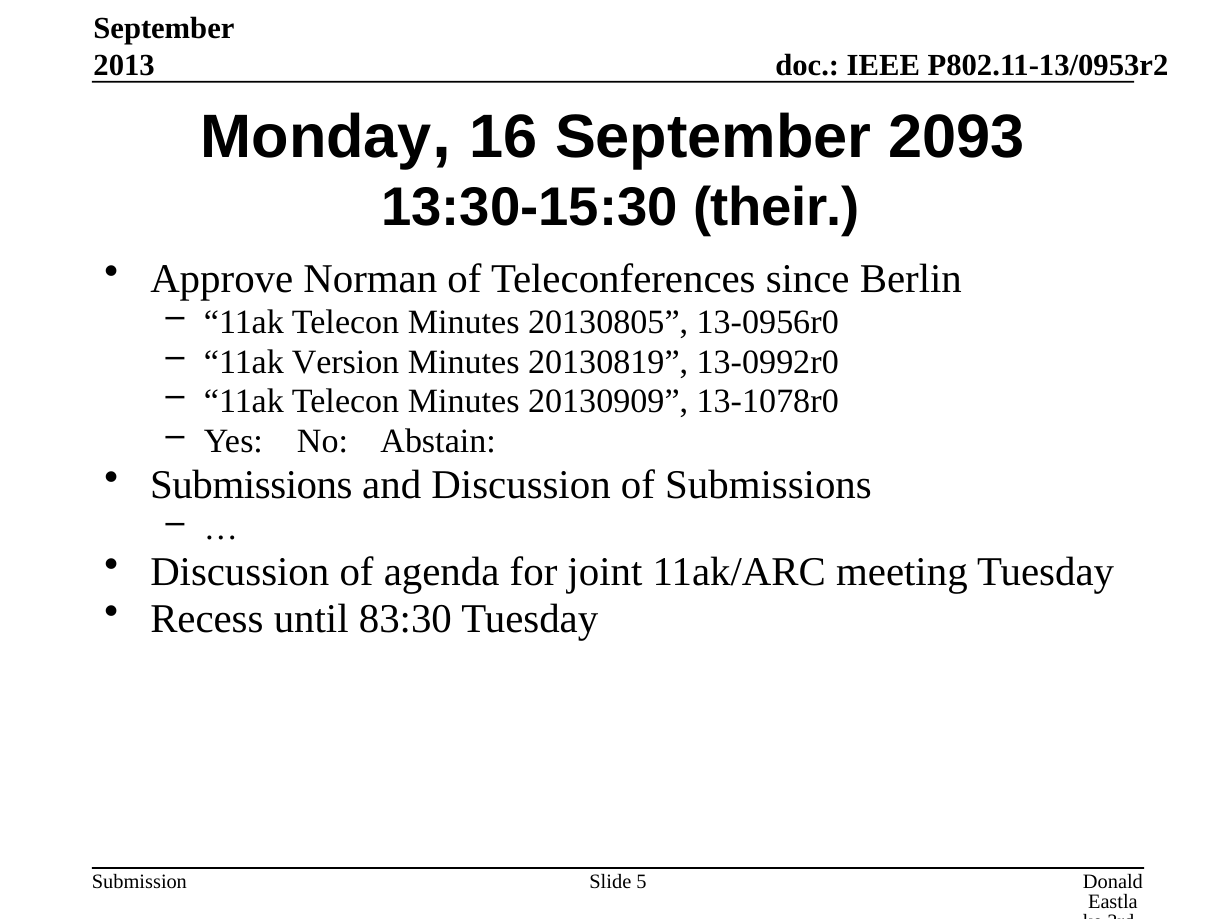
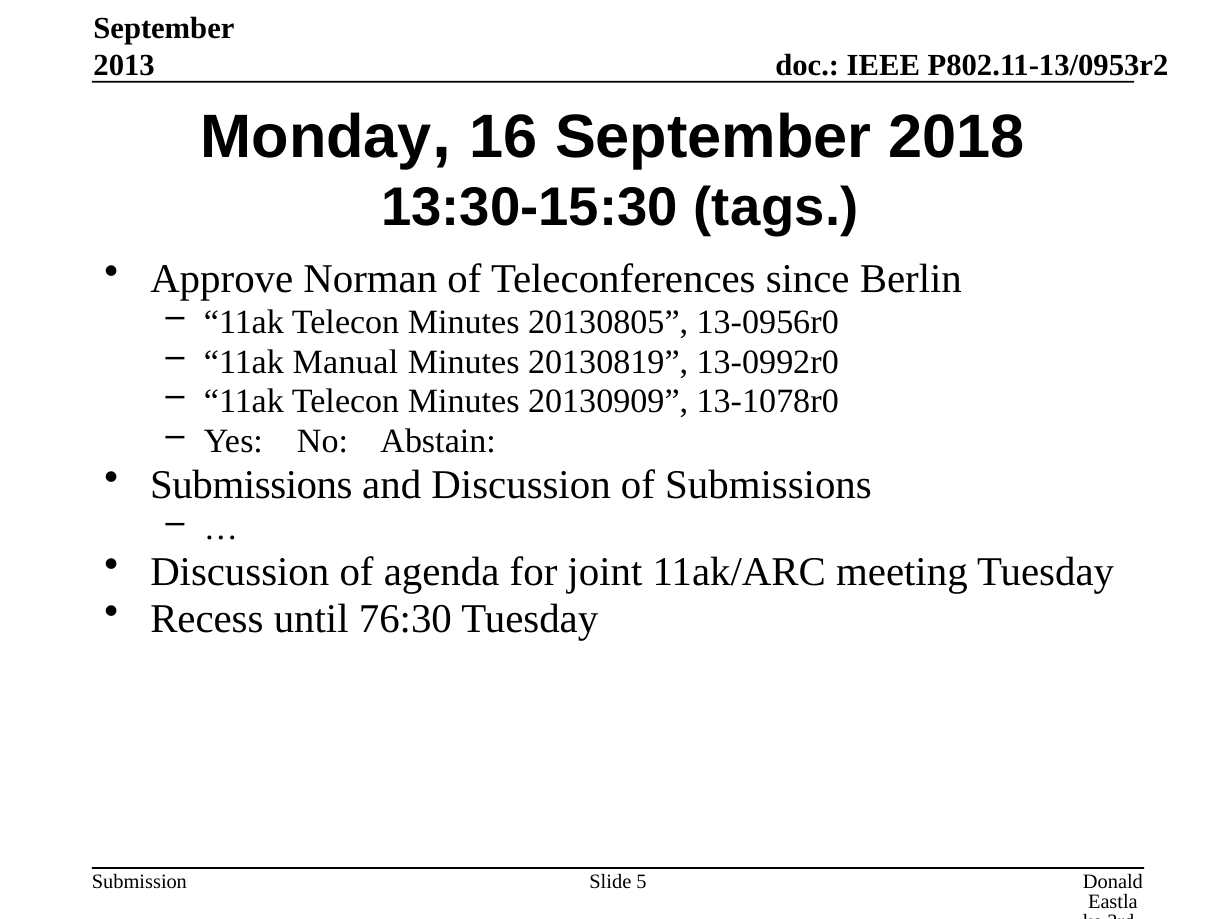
2093: 2093 -> 2018
their: their -> tags
Version: Version -> Manual
83:30: 83:30 -> 76:30
